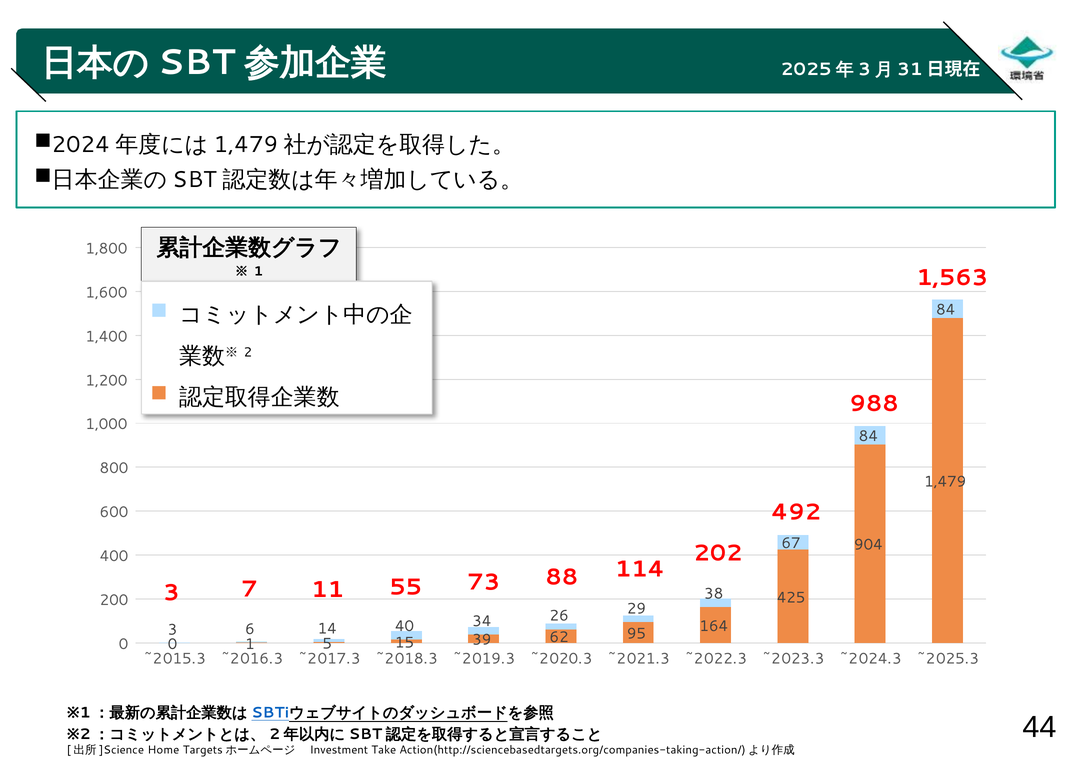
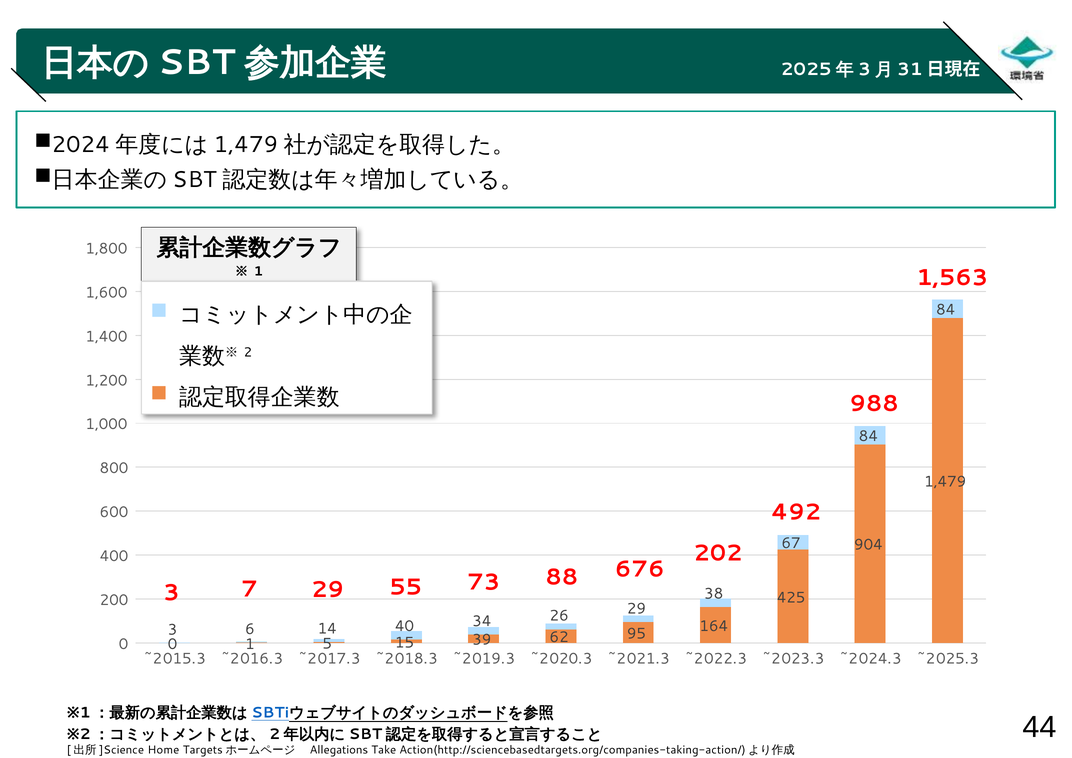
7 11: 11 -> 29
114: 114 -> 676
Investment: Investment -> Allegations
